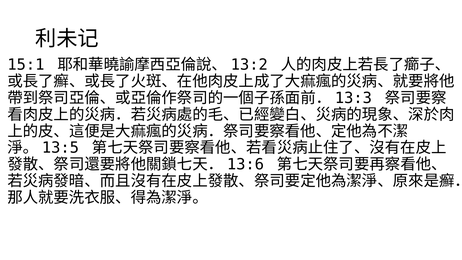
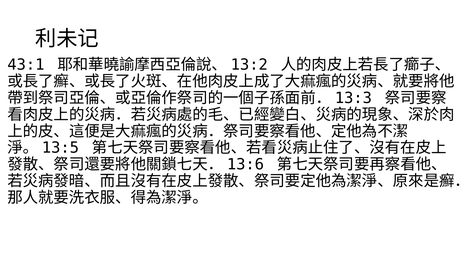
15:1: 15:1 -> 43:1
